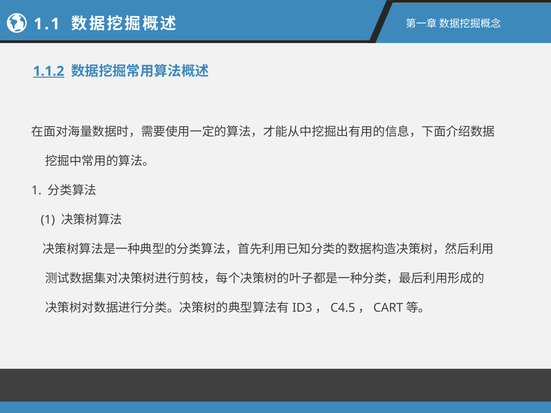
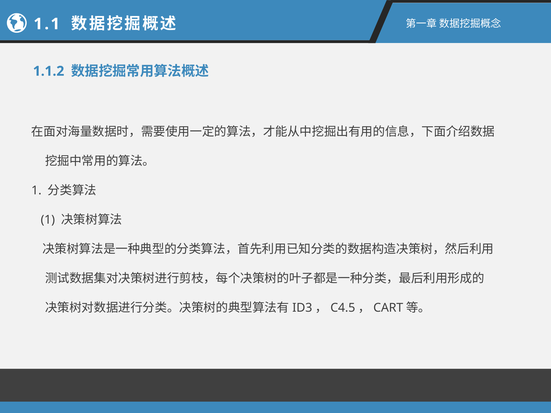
1.1.2 underline: present -> none
